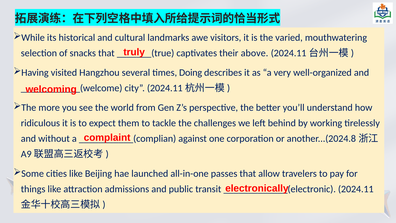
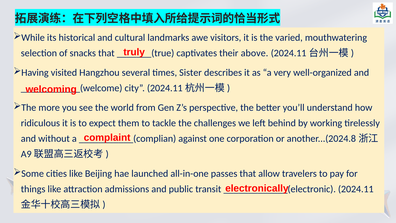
Doing: Doing -> Sister
